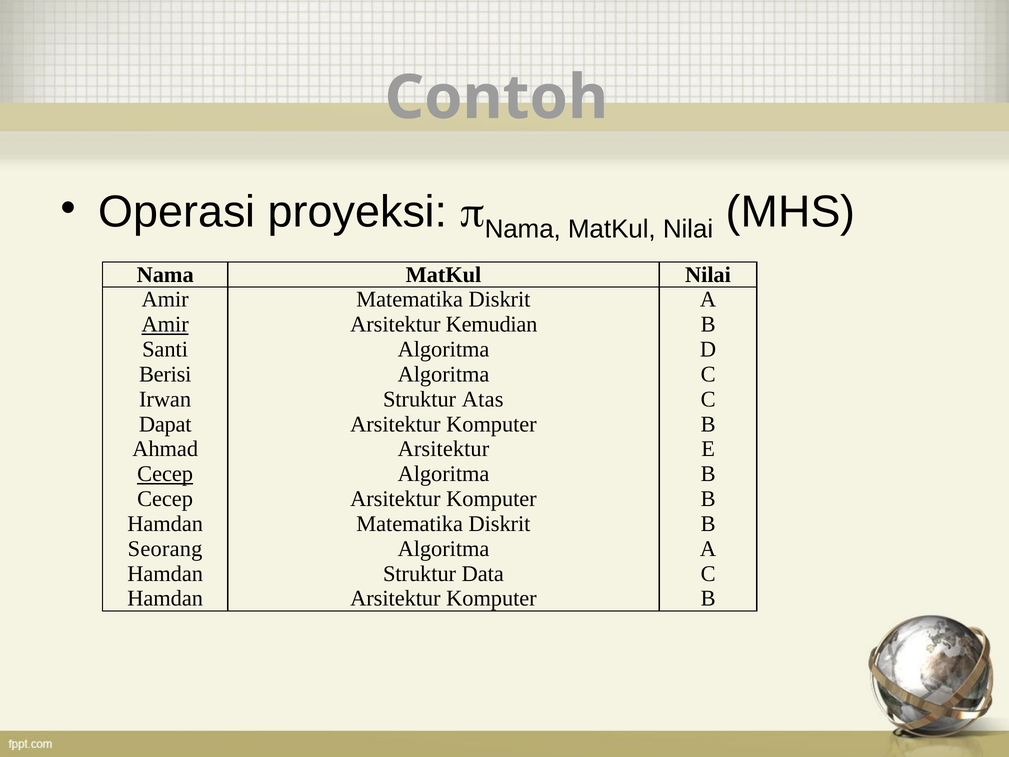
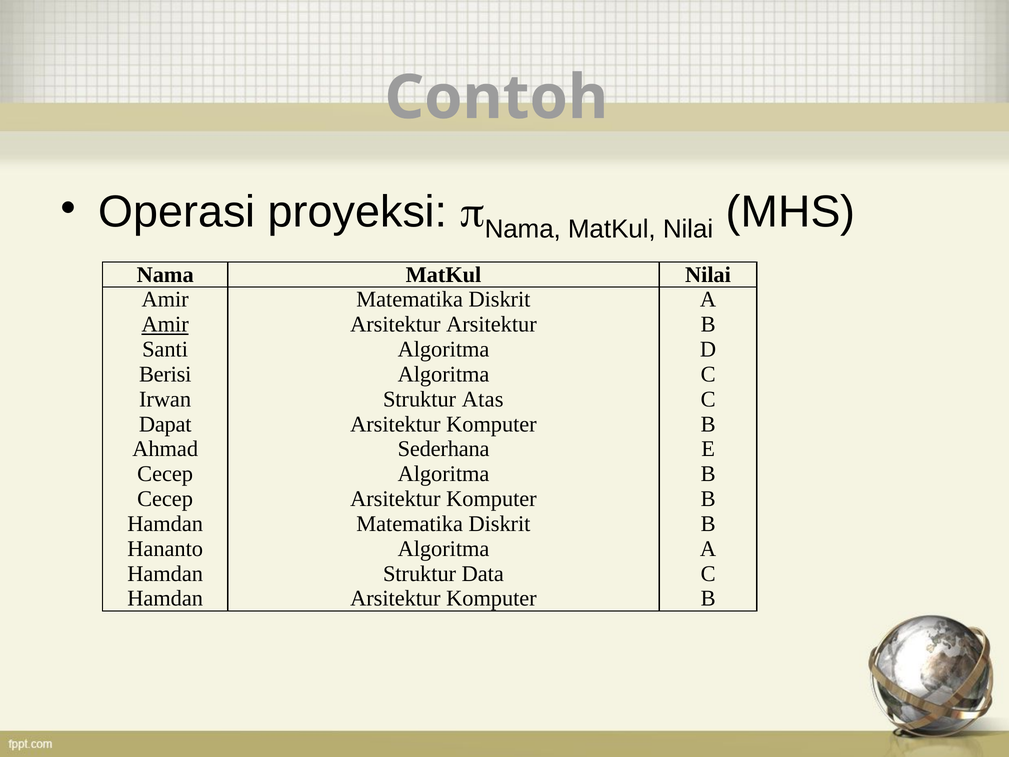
Arsitektur Kemudian: Kemudian -> Arsitektur
Arsitektur at (443, 449): Arsitektur -> Sederhana
Cecep at (165, 474) underline: present -> none
Seorang: Seorang -> Hananto
